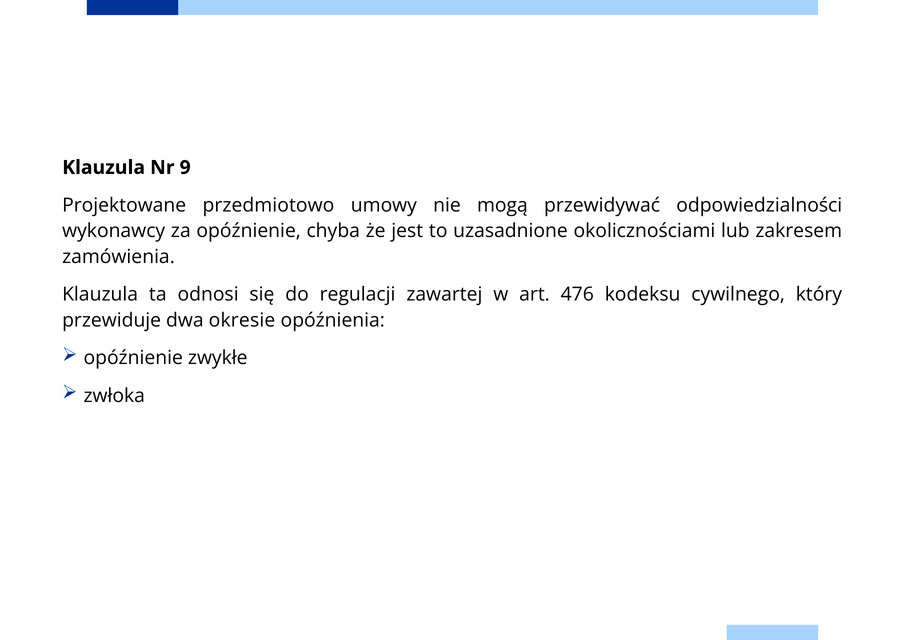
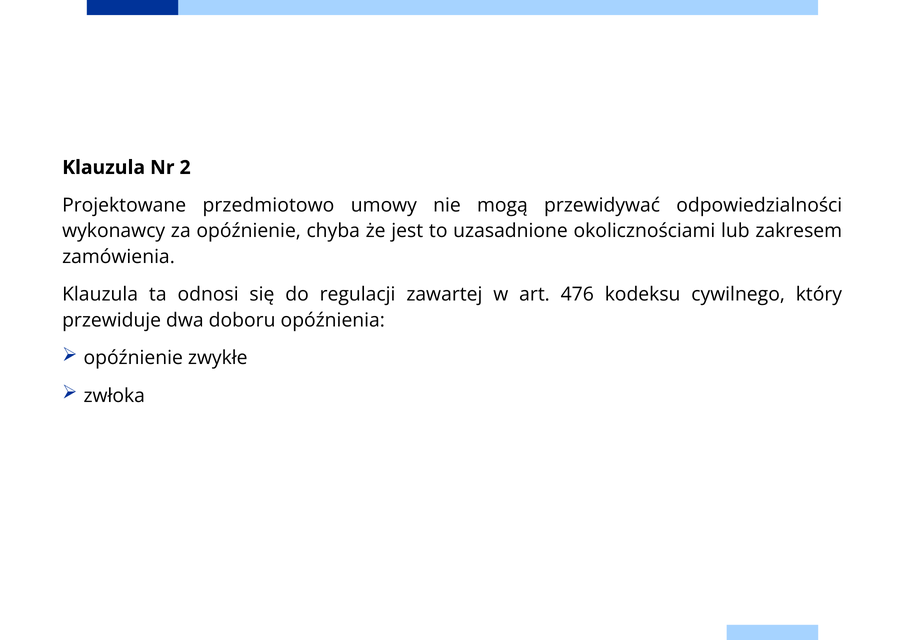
9: 9 -> 2
okresie: okresie -> doboru
